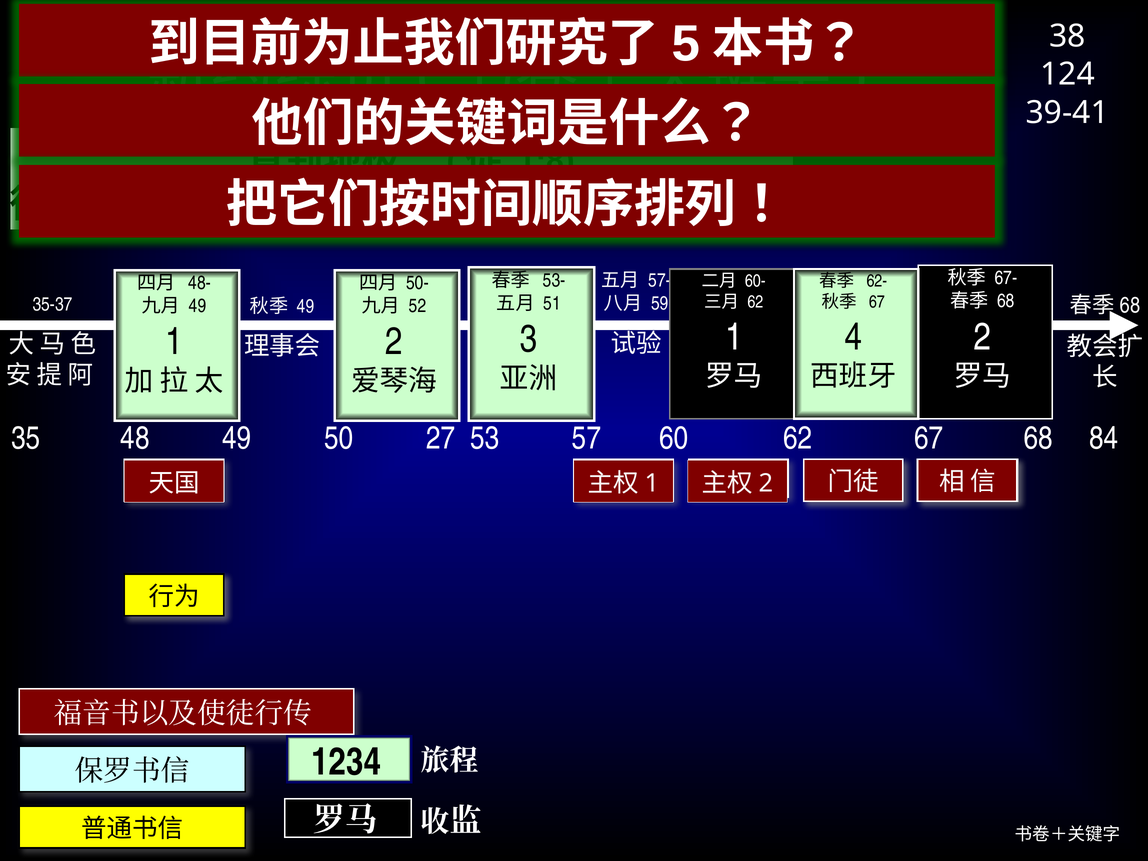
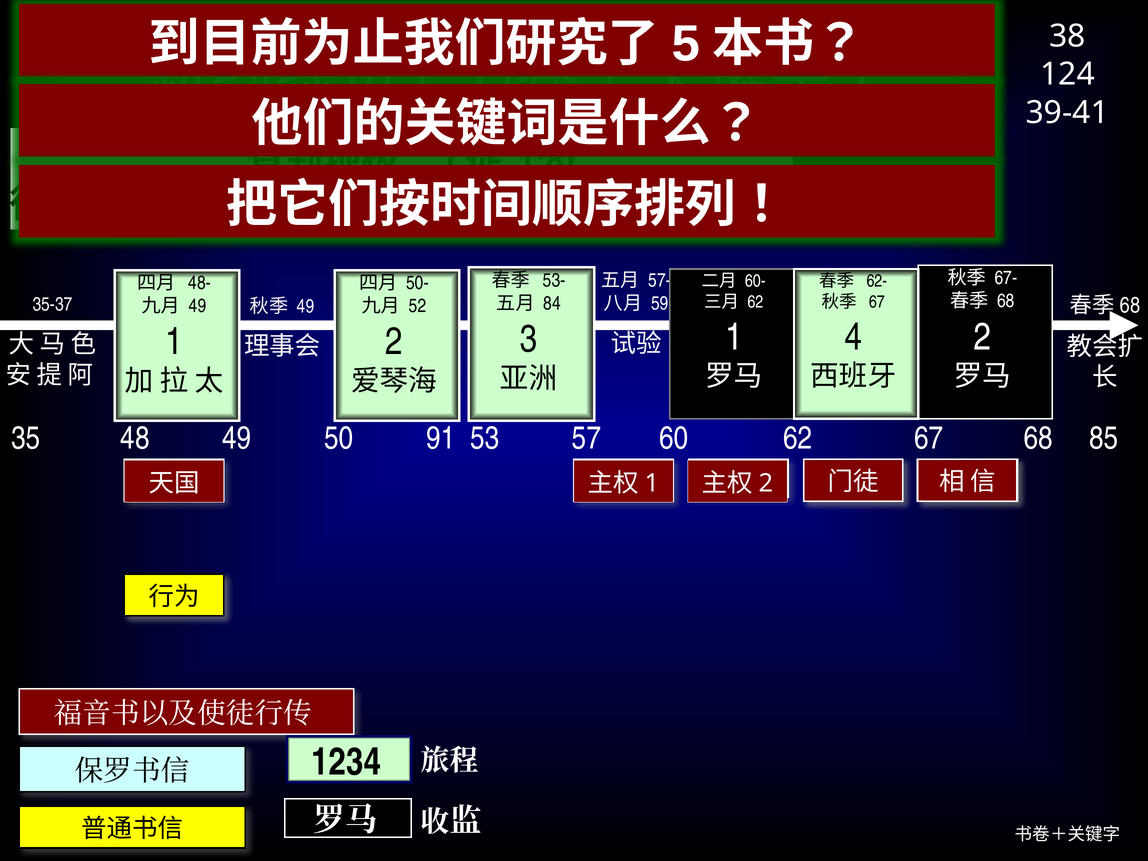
51: 51 -> 84
50 27: 27 -> 91
84: 84 -> 85
